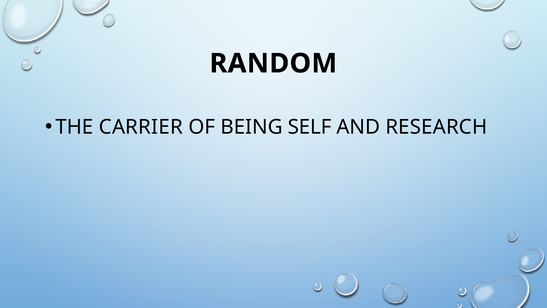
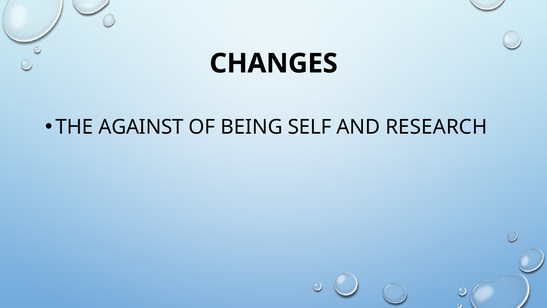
RANDOM: RANDOM -> CHANGES
CARRIER: CARRIER -> AGAINST
